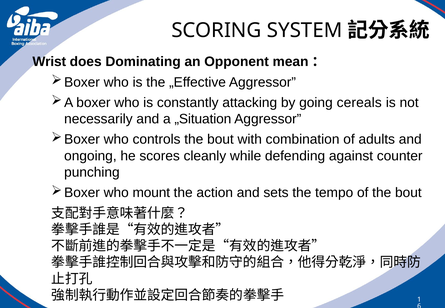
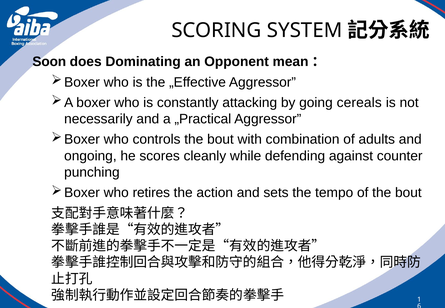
Wrist: Wrist -> Soon
„Situation: „Situation -> „Practical
mount: mount -> retires
